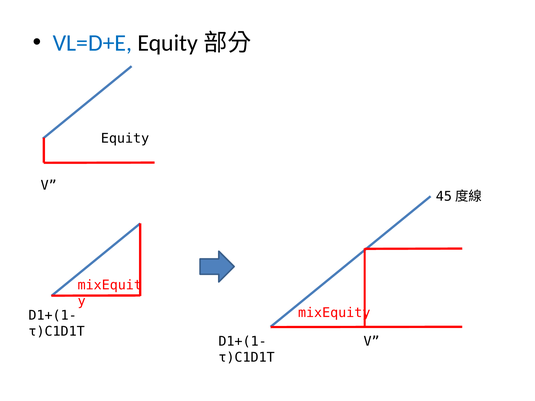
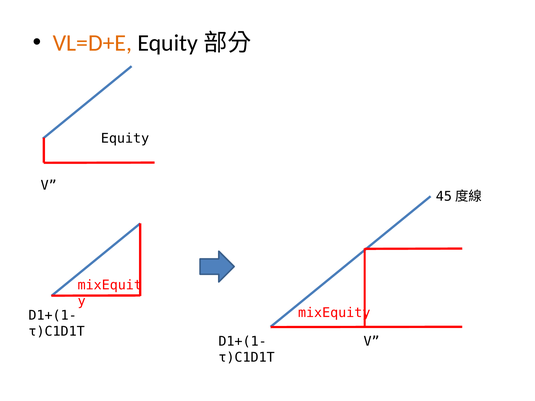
VL=D+E colour: blue -> orange
